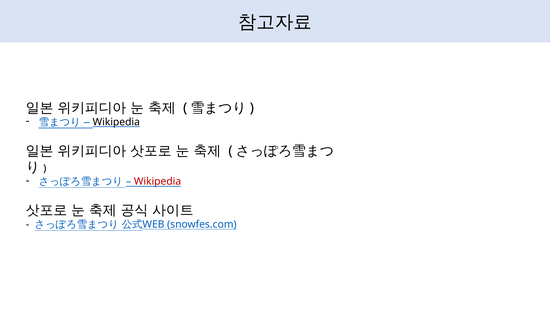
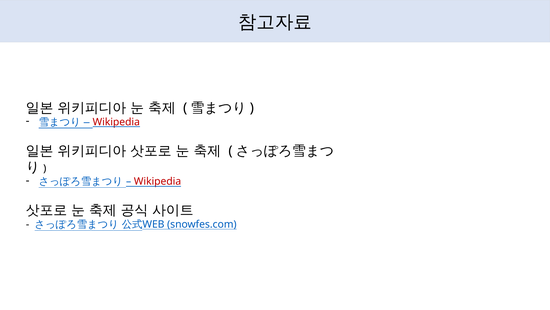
Wikipedia at (116, 122) colour: black -> red
